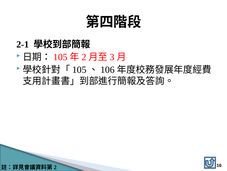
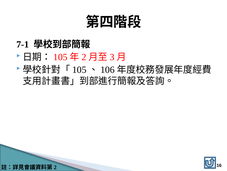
2-1: 2-1 -> 7-1
